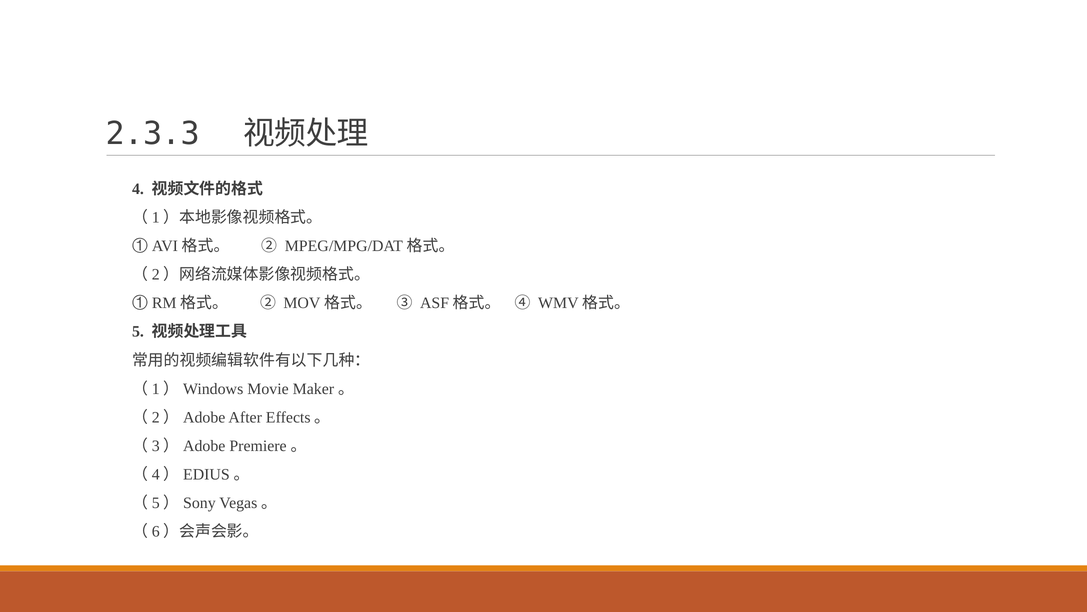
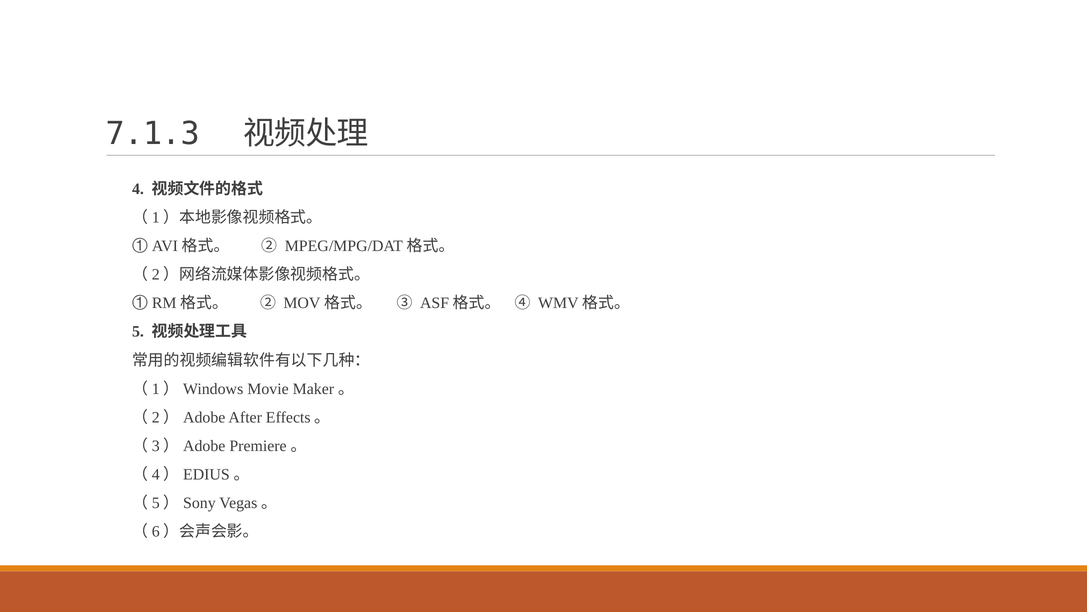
2.3.3: 2.3.3 -> 7.1.3
